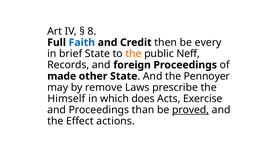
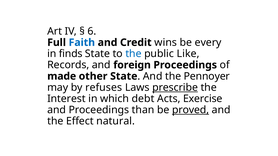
8: 8 -> 6
then: then -> wins
brief: brief -> finds
the at (133, 54) colour: orange -> blue
Neff: Neff -> Like
remove: remove -> refuses
prescribe underline: none -> present
Himself: Himself -> Interest
does: does -> debt
actions: actions -> natural
